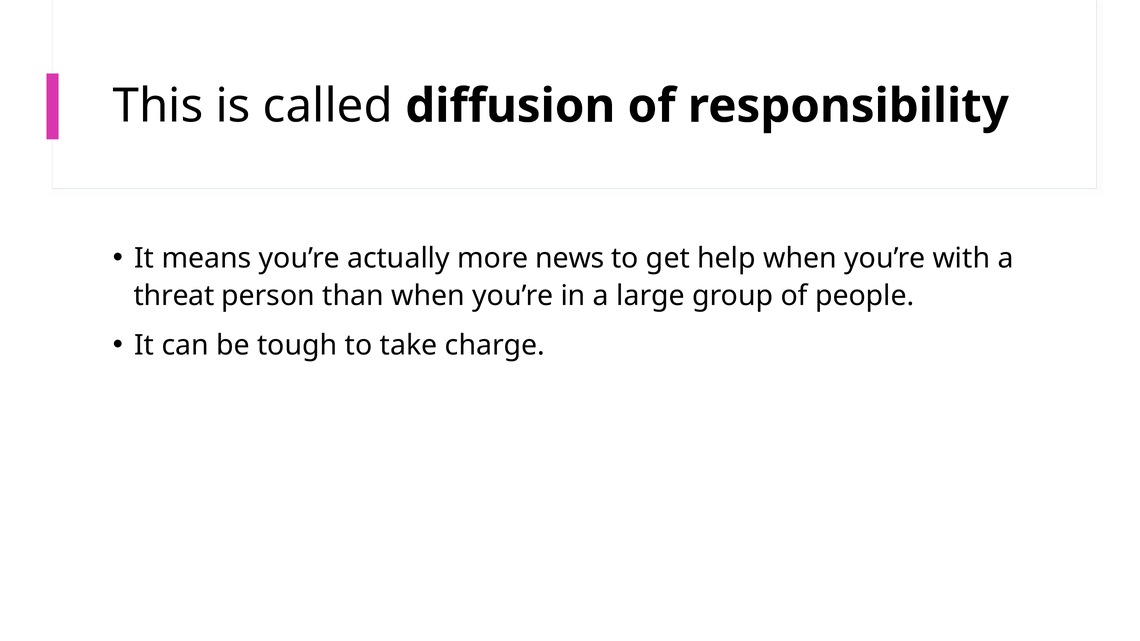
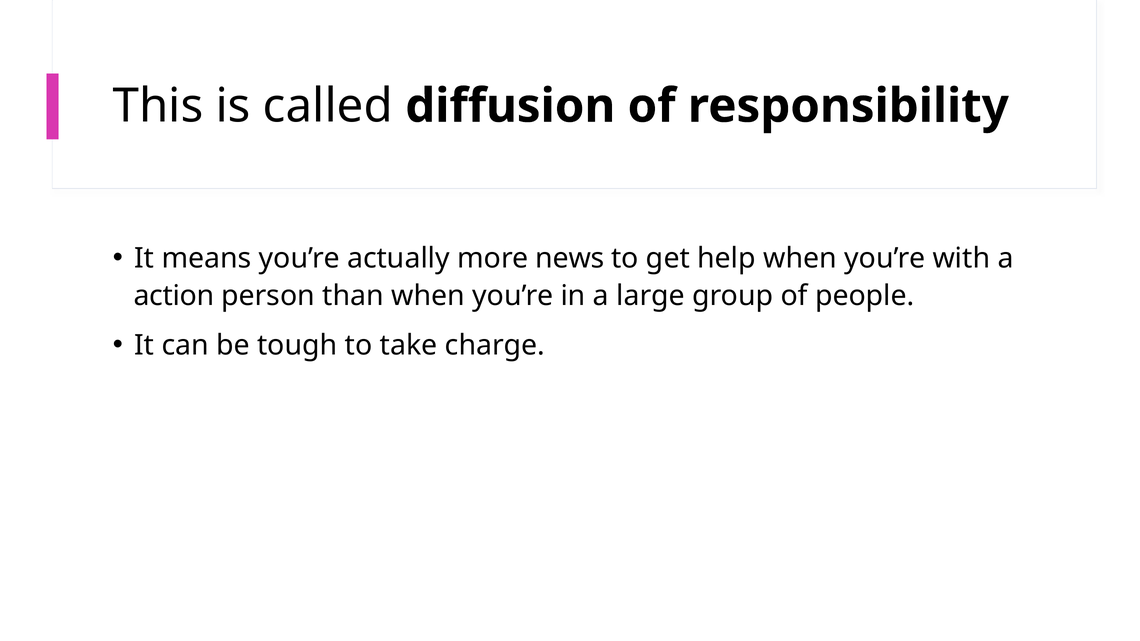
threat: threat -> action
